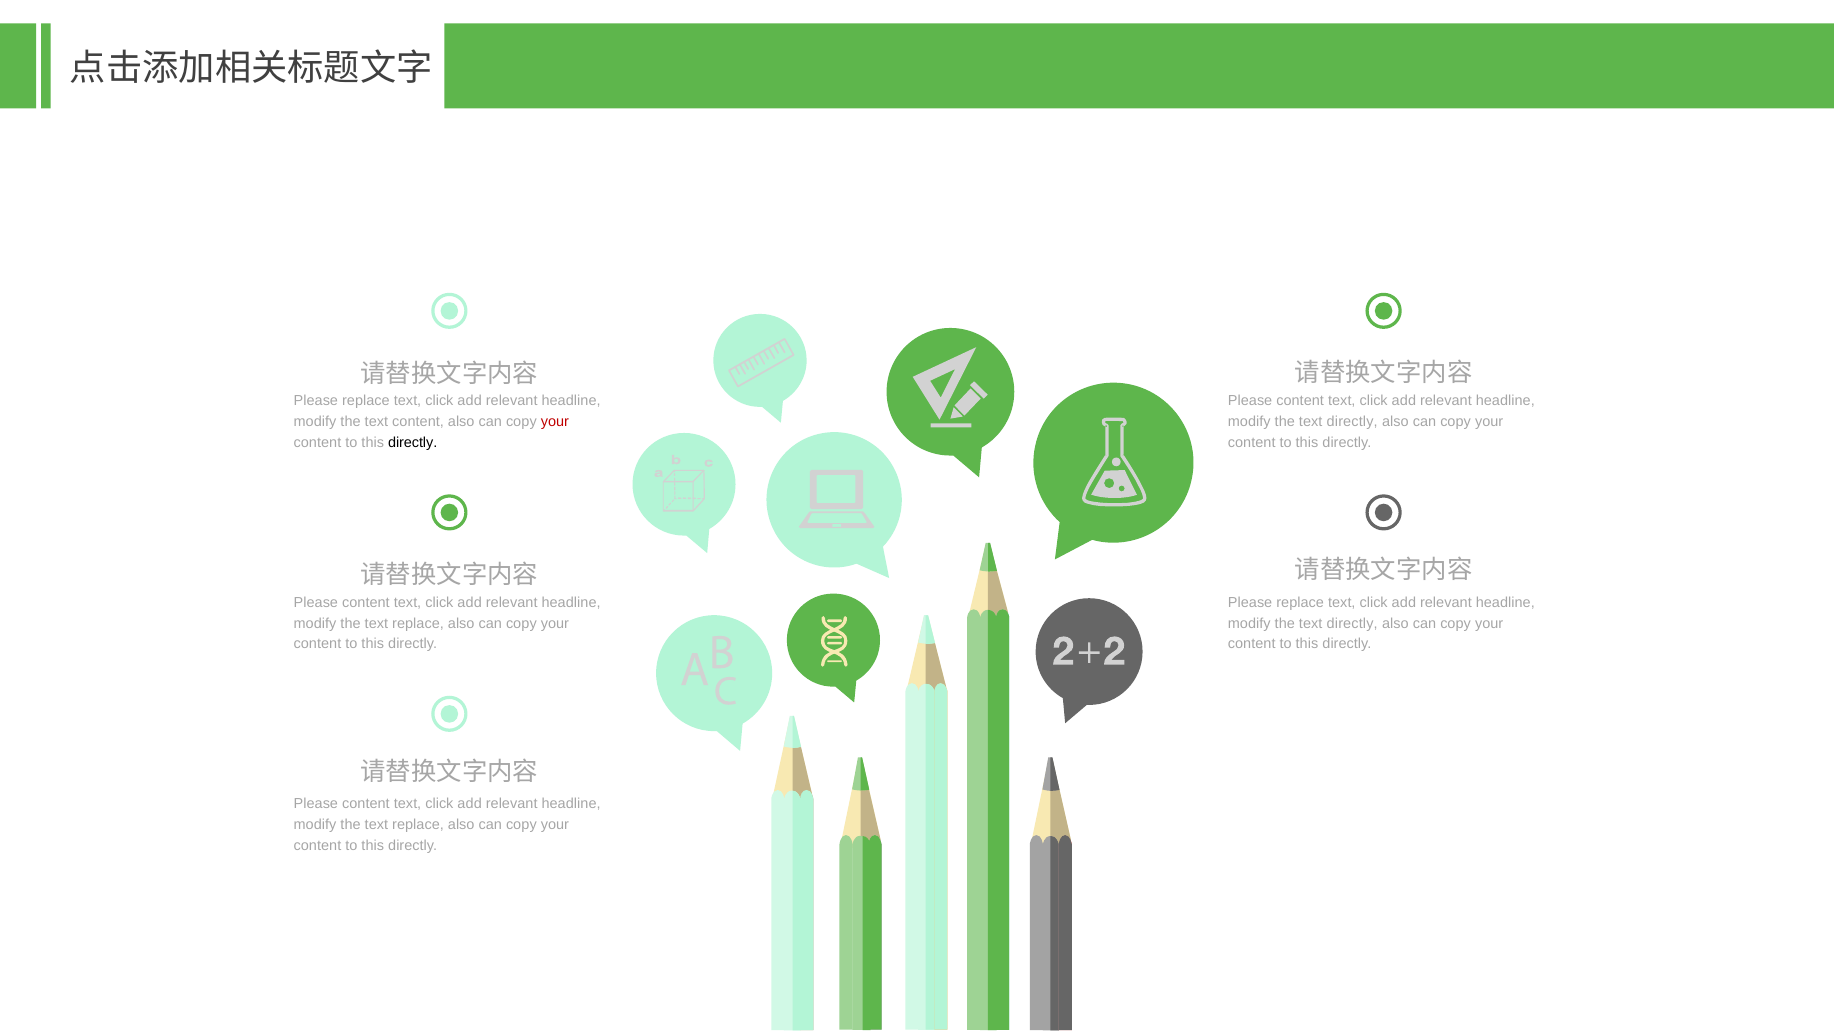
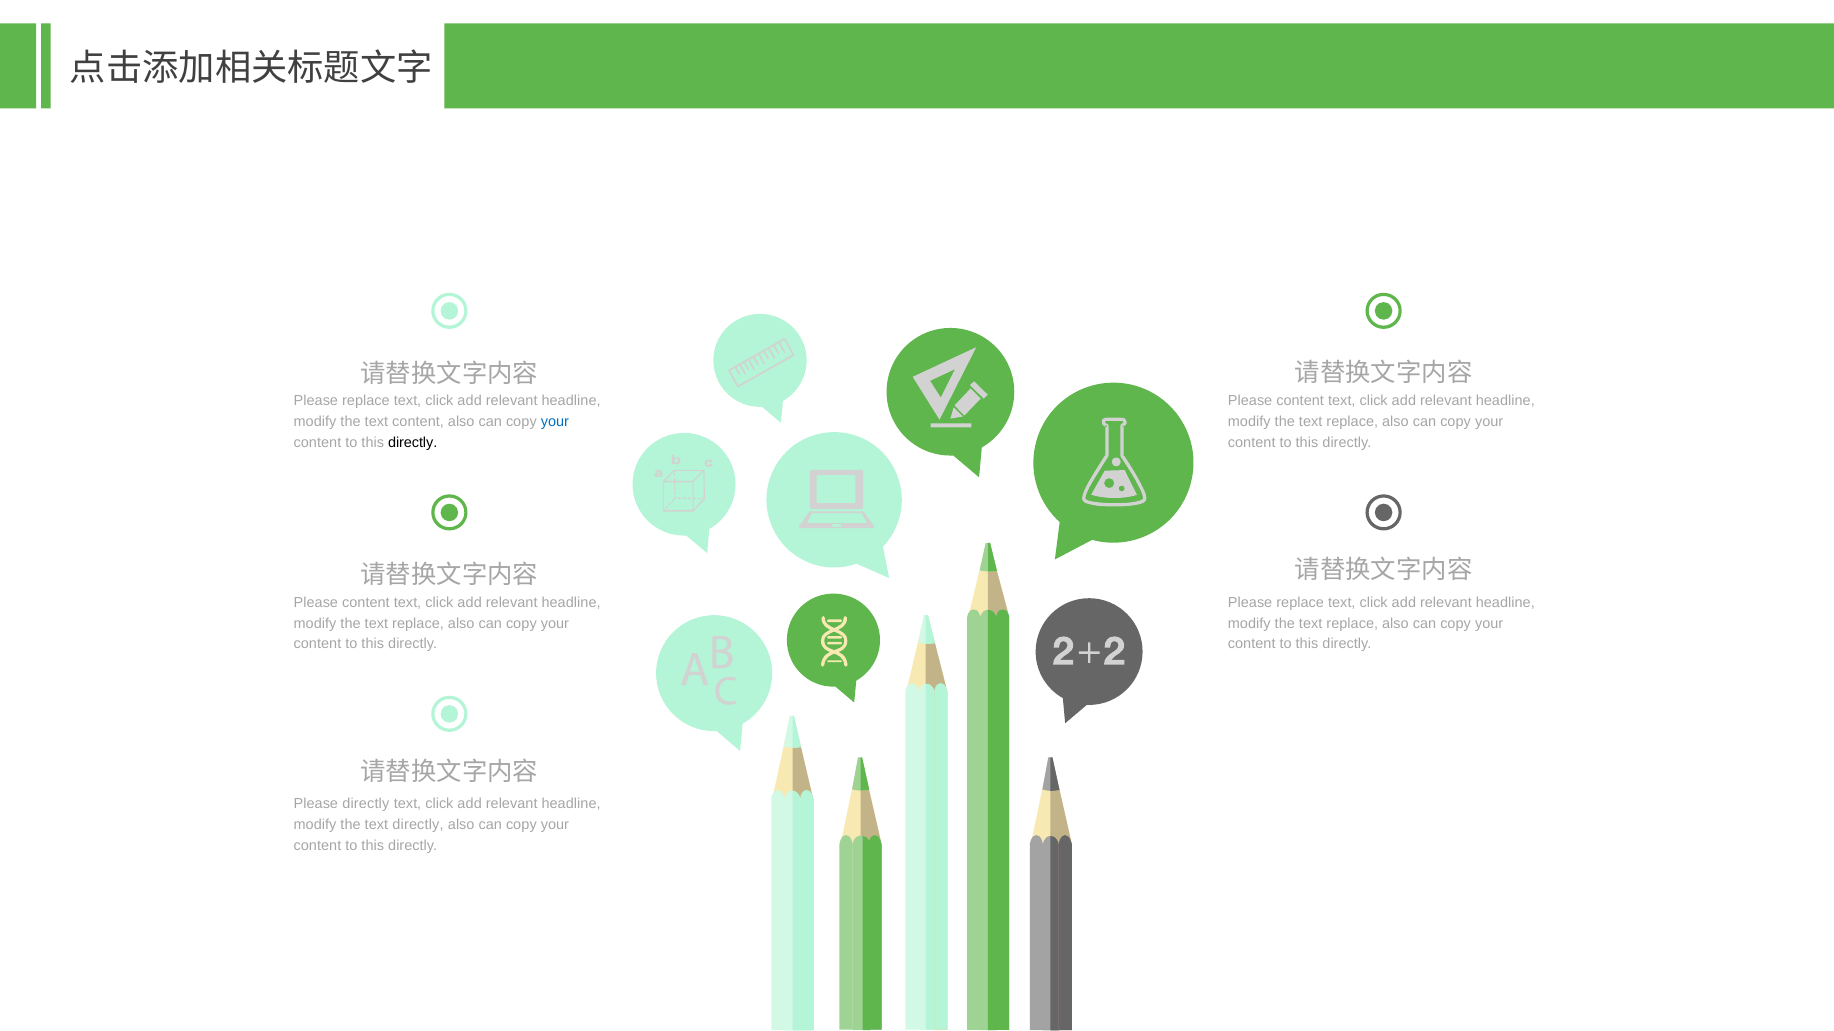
your at (555, 422) colour: red -> blue
directly at (1352, 422): directly -> replace
directly at (1352, 624): directly -> replace
content at (366, 804): content -> directly
replace at (418, 825): replace -> directly
